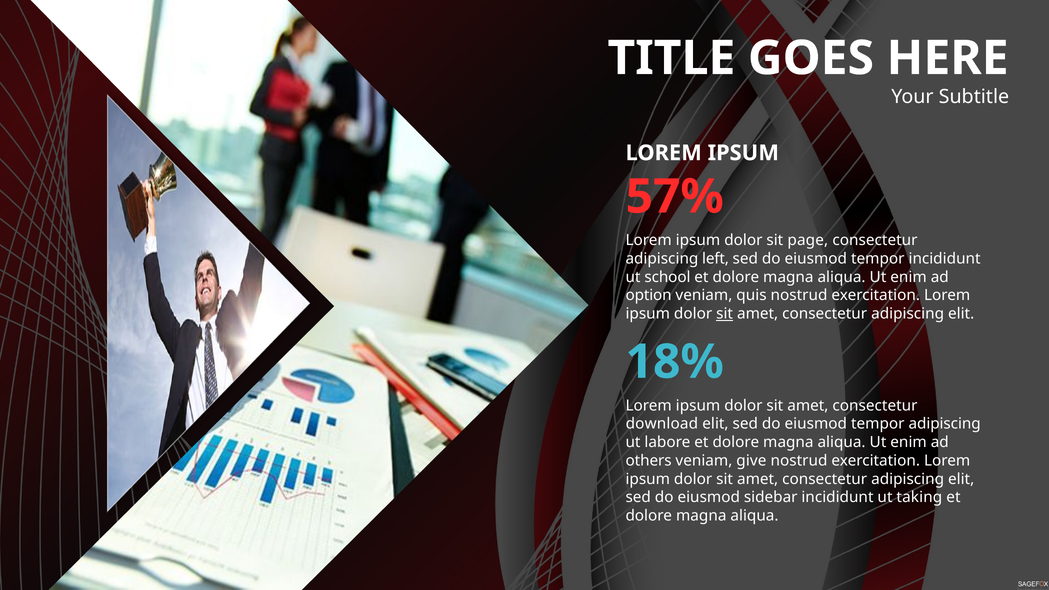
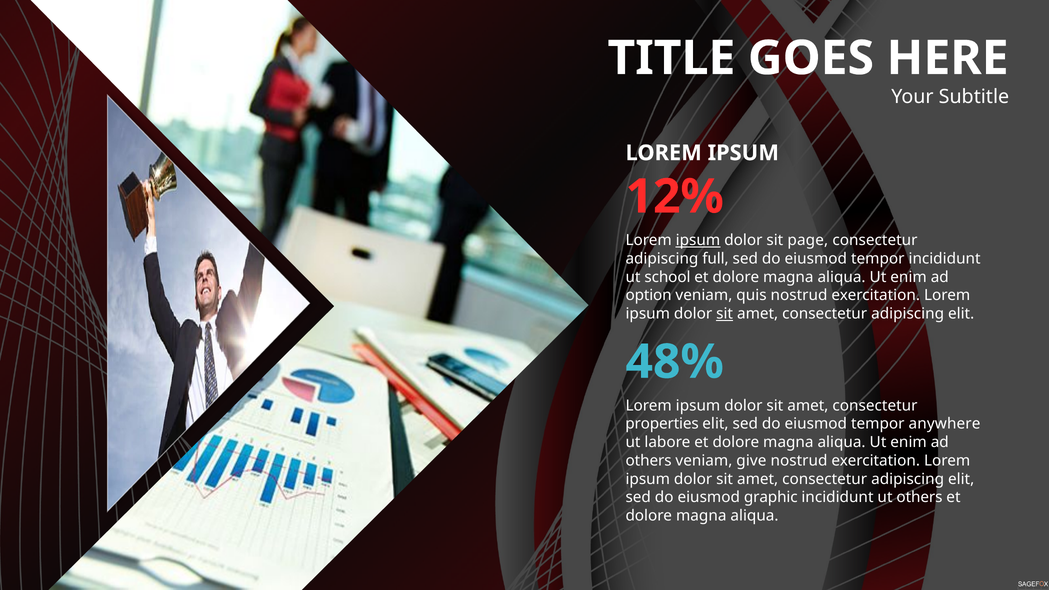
57%: 57% -> 12%
ipsum at (698, 240) underline: none -> present
left: left -> full
18%: 18% -> 48%
download: download -> properties
tempor adipiscing: adipiscing -> anywhere
sidebar: sidebar -> graphic
ut taking: taking -> others
